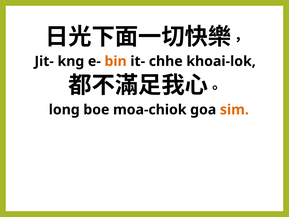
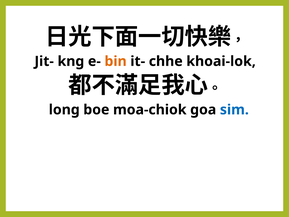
sim colour: orange -> blue
